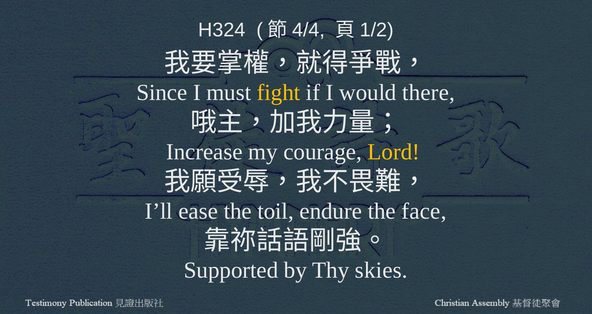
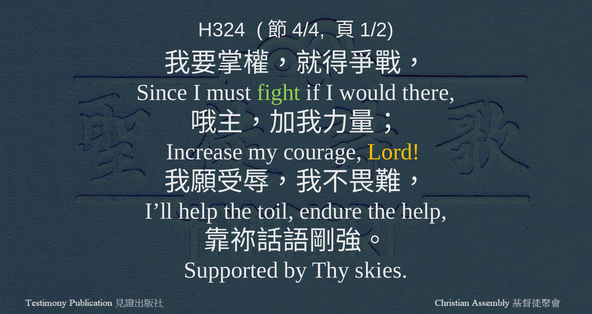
fight colour: yellow -> light green
I’ll ease: ease -> help
the face: face -> help
